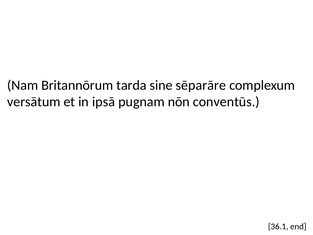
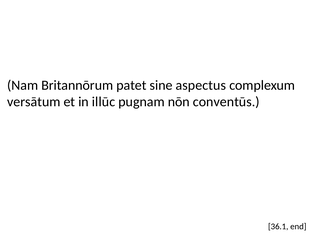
tarda: tarda -> patet
sēparāre: sēparāre -> aspectus
ipsā: ipsā -> illūc
